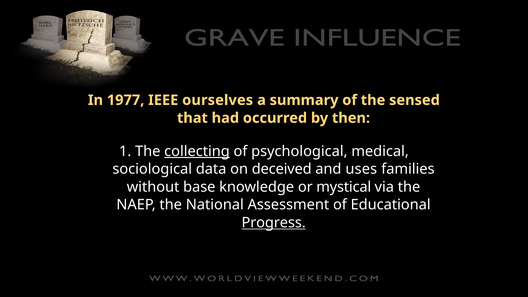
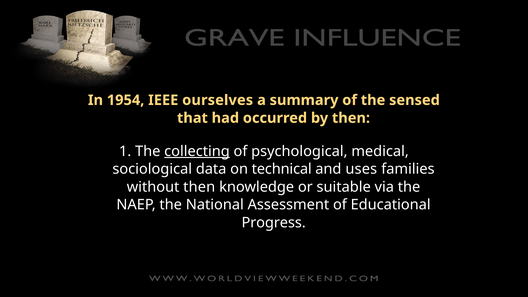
1977: 1977 -> 1954
deceived: deceived -> technical
without base: base -> then
mystical: mystical -> suitable
Progress underline: present -> none
